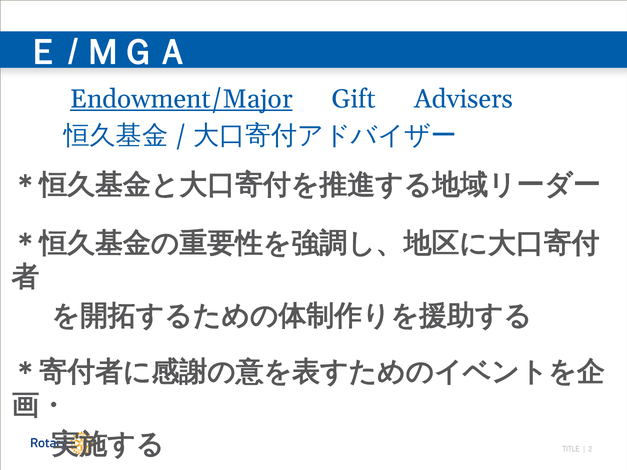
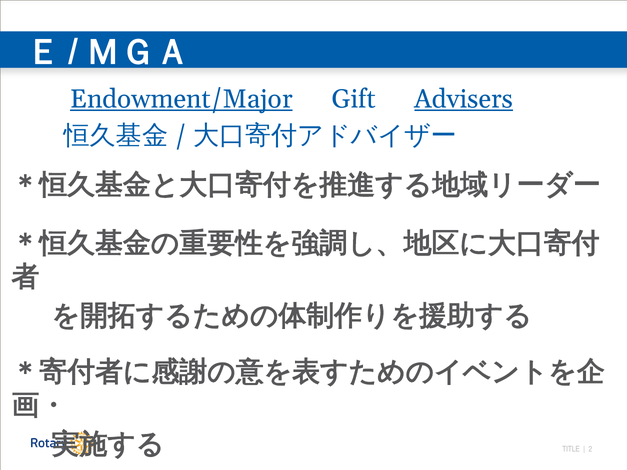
Advisers underline: none -> present
